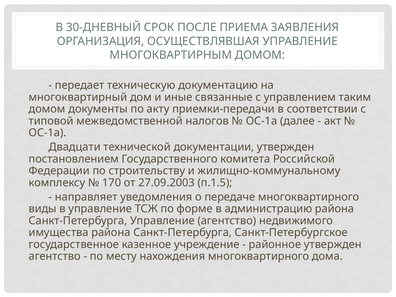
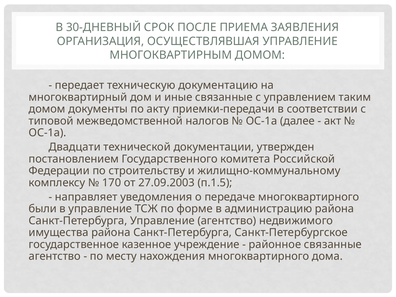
виды: виды -> были
районное утвержден: утвержден -> связанные
